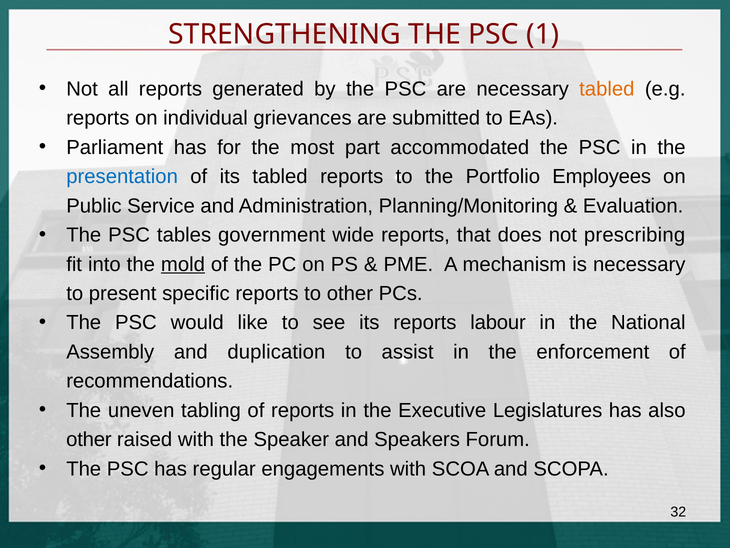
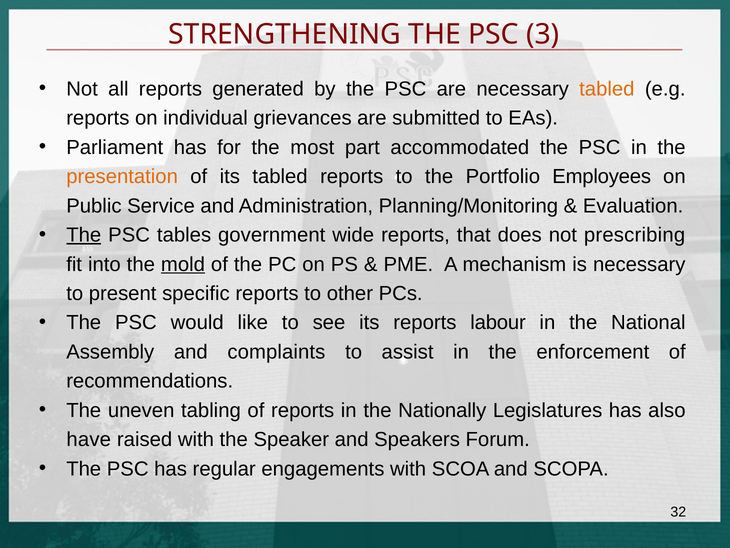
1: 1 -> 3
presentation colour: blue -> orange
The at (84, 235) underline: none -> present
duplication: duplication -> complaints
Executive: Executive -> Nationally
other at (89, 439): other -> have
